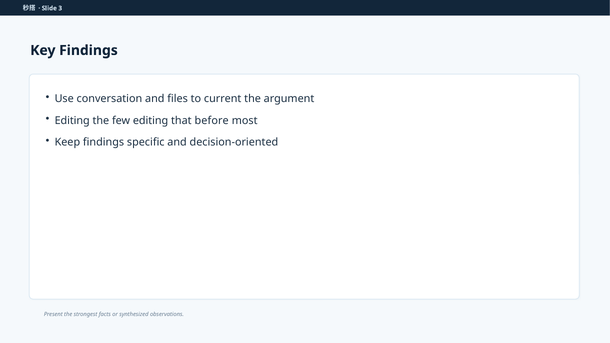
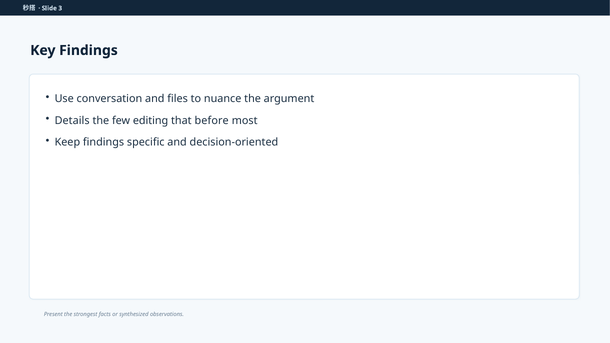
current: current -> nuance
Editing at (72, 121): Editing -> Details
